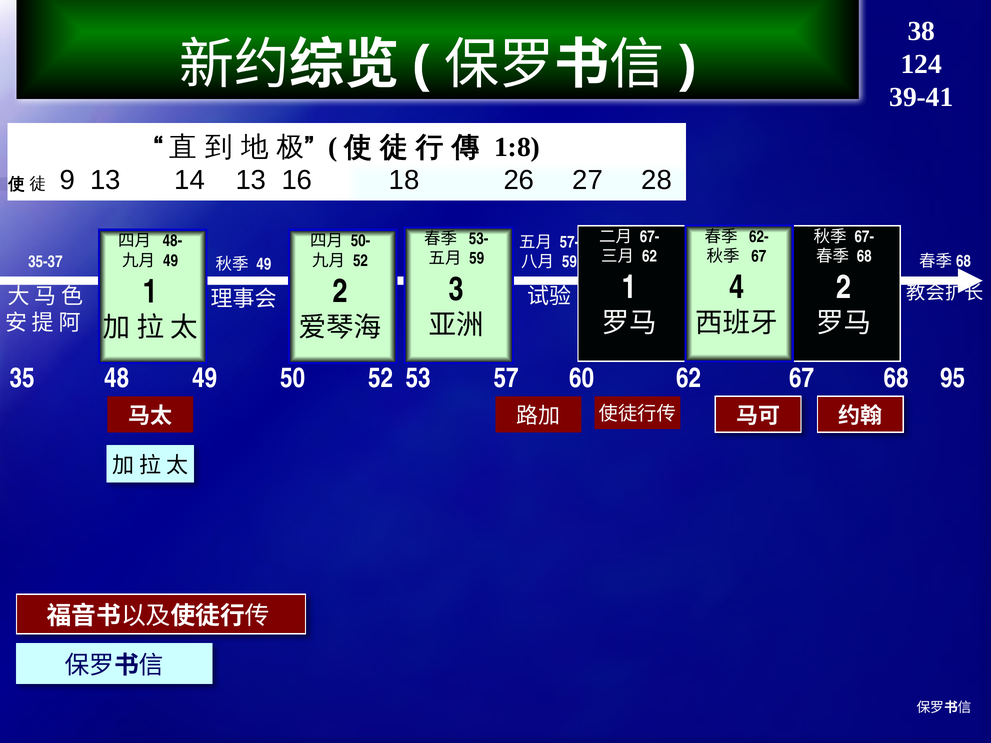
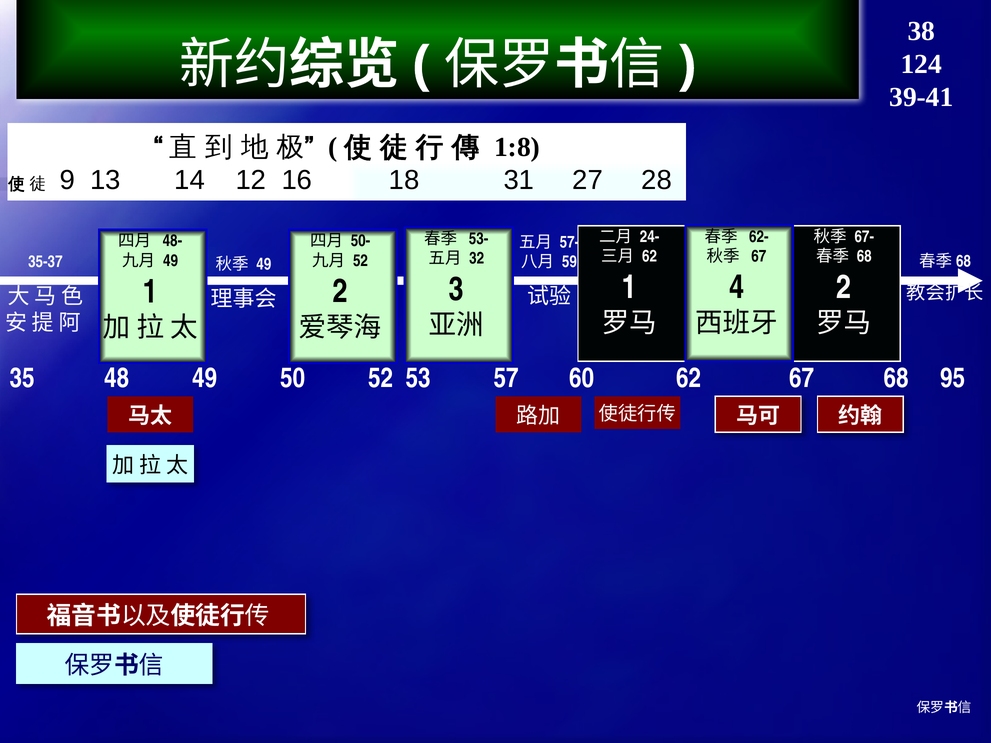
14 13: 13 -> 12
26: 26 -> 31
67- at (650, 237): 67- -> 24-
59 at (477, 258): 59 -> 32
